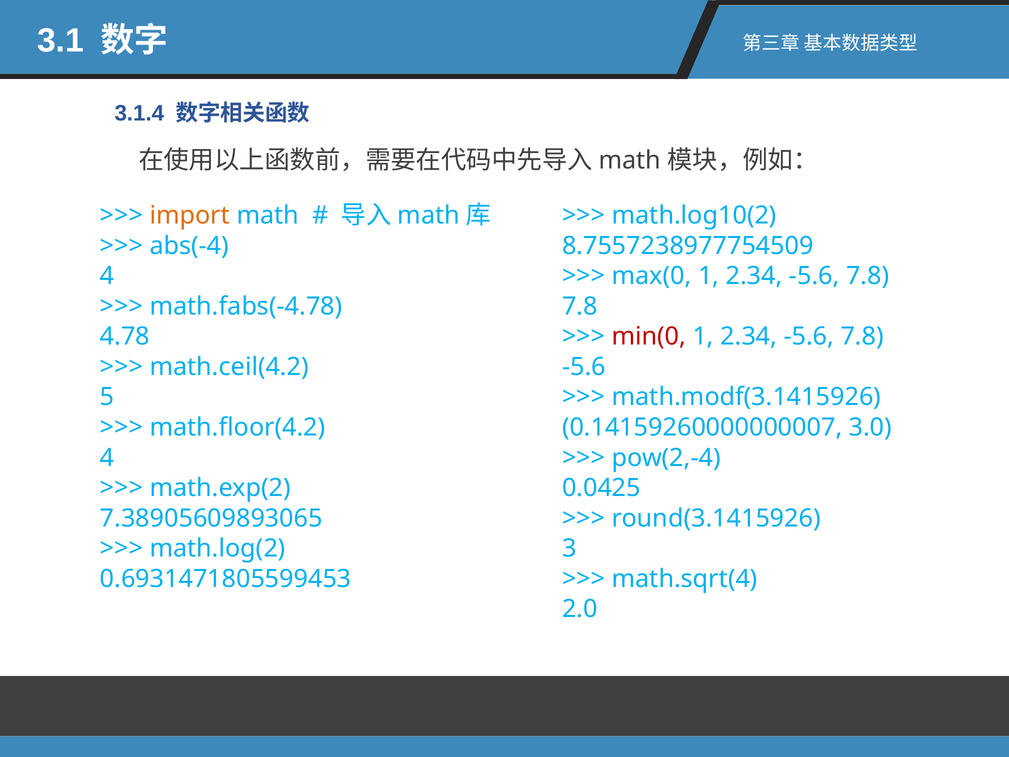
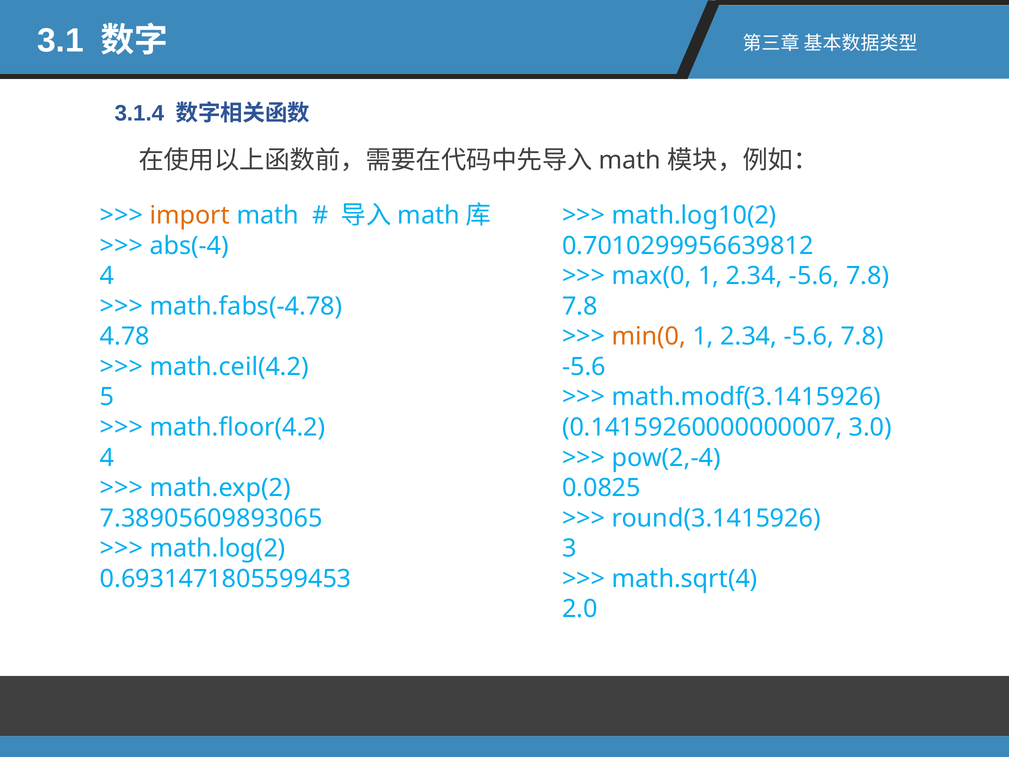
8.7557238977754509: 8.7557238977754509 -> 0.7010299956639812
min(0 colour: red -> orange
0.0425: 0.0425 -> 0.0825
